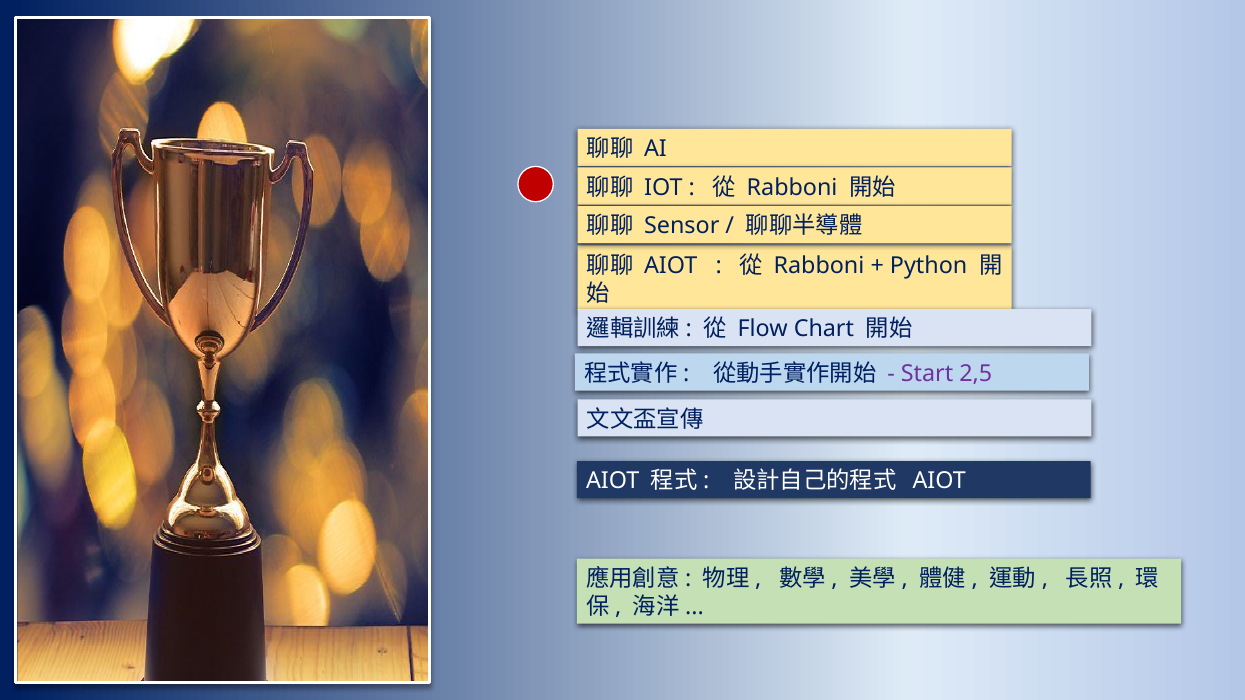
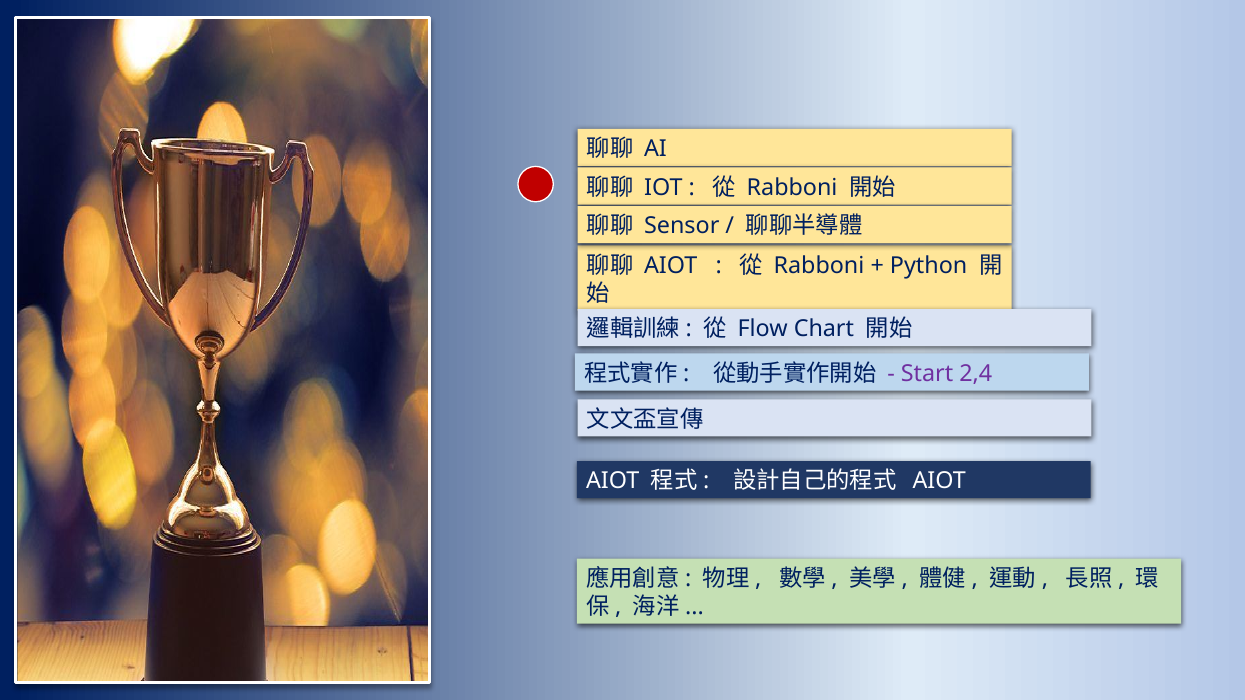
2,5: 2,5 -> 2,4
